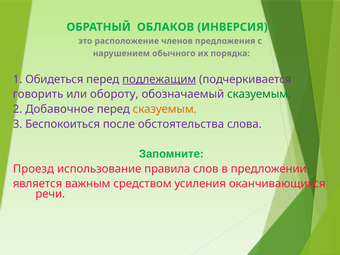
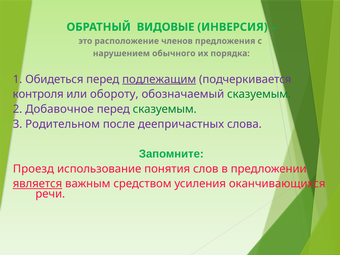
ОБЛАКОВ: ОБЛАКОВ -> ВИДОВЫЕ
говорить: говорить -> контроля
сказуемым at (165, 109) colour: orange -> green
Беспокоиться: Беспокоиться -> Родительном
обстоятельства: обстоятельства -> деепричастных
правила: правила -> понятия
является underline: none -> present
